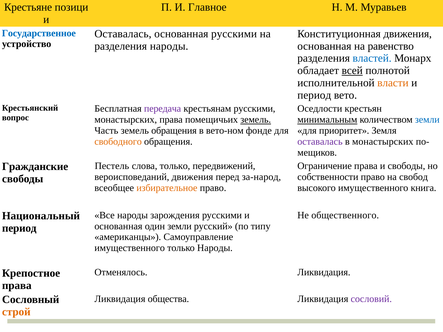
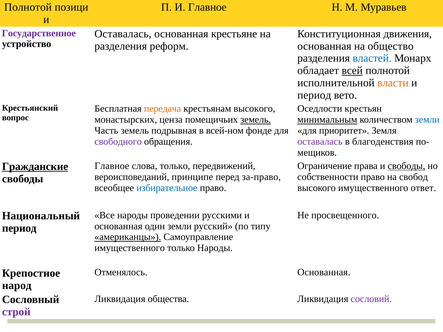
Крестьяне at (28, 7): Крестьяне -> Полнотой
Государственное colour: blue -> purple
основанная русскими: русскими -> крестьяне
разделения народы: народы -> реформ
равенство: равенство -> общество
передача colour: purple -> orange
крестьянам русскими: русскими -> высокого
монастырских права: права -> ценза
земель обращения: обращения -> подрывная
вето-ном: вето-ном -> всей-ном
свободного colour: orange -> purple
в монастырских: монастырских -> благоденствия
Пестель at (112, 166): Пестель -> Главное
свободы at (406, 166) underline: none -> present
Гражданские underline: none -> present
вероисповеданий движения: движения -> принципе
за-народ: за-народ -> за-право
избирательное colour: orange -> blue
книга: книга -> ответ
зарождения: зарождения -> проведении
общественного: общественного -> просвещенного
американцы underline: none -> present
Отменялось Ликвидация: Ликвидация -> Основанная
права at (17, 286): права -> народ
строй colour: orange -> purple
